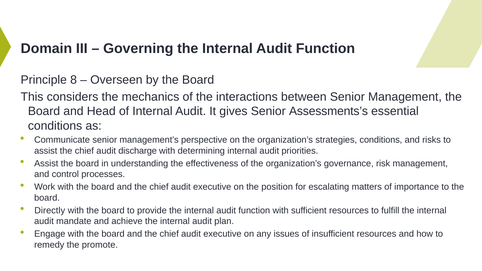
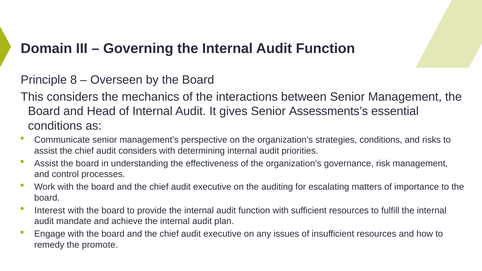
audit discharge: discharge -> considers
position: position -> auditing
Directly: Directly -> Interest
